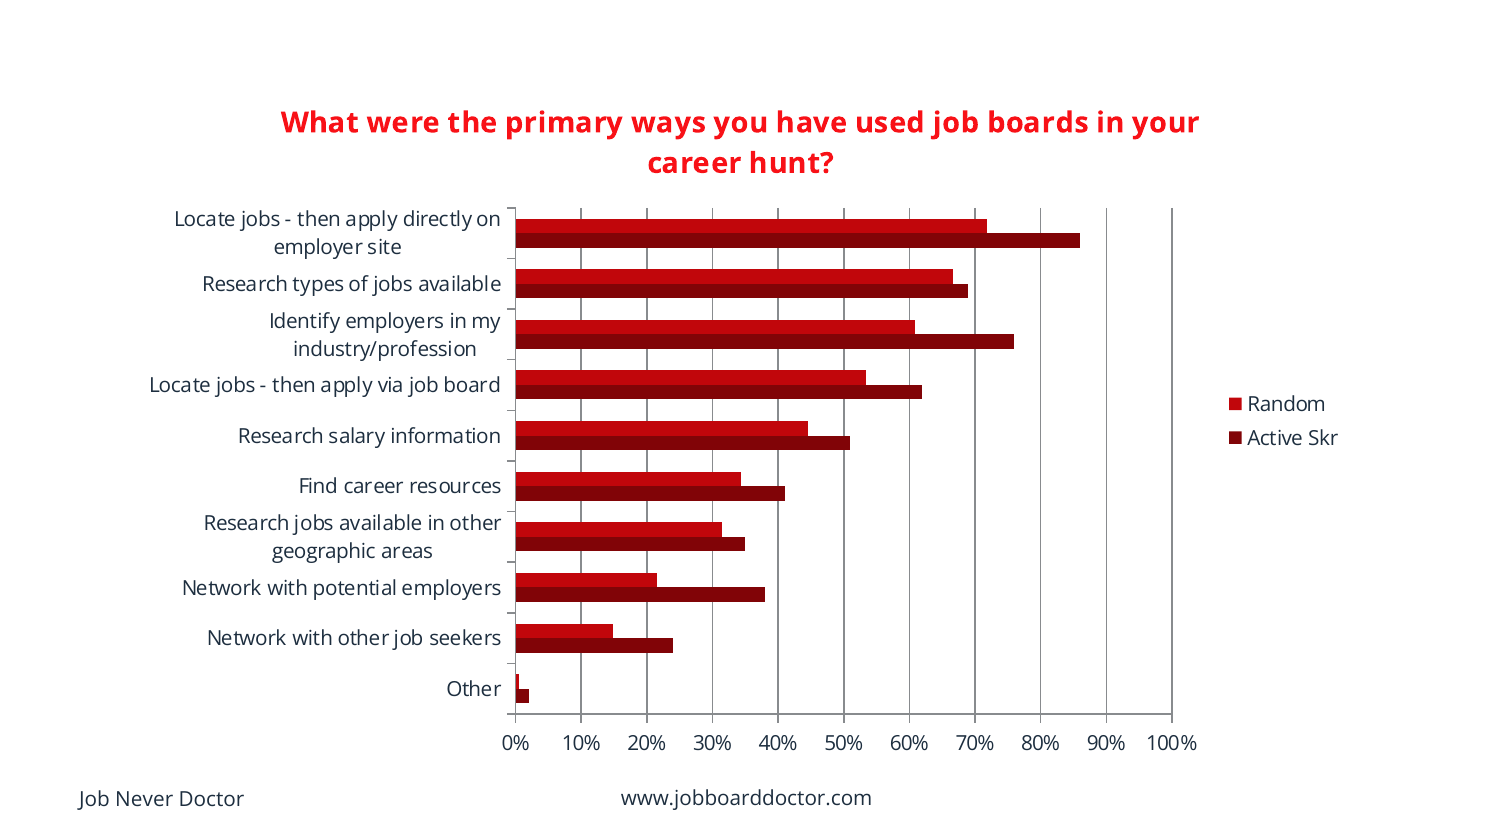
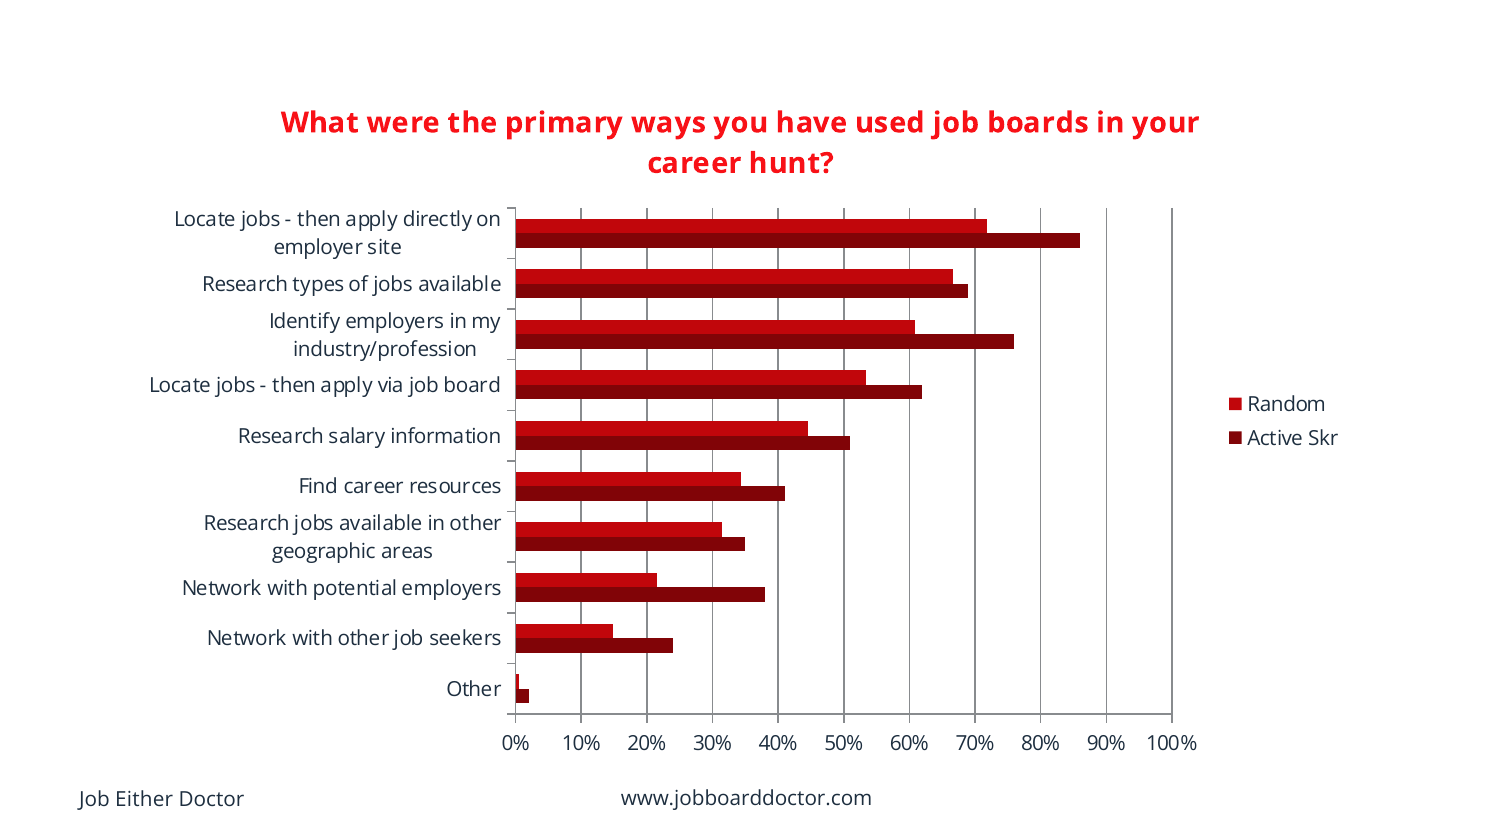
Never: Never -> Either
